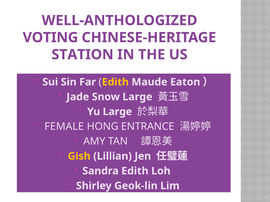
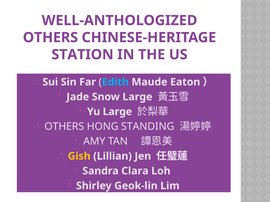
VOTING at (50, 38): VOTING -> OTHERS
Edith at (115, 82) colour: yellow -> light blue
FEMALE at (64, 127): FEMALE -> OTHERS
ENTRANCE: ENTRANCE -> STANDING
Sandra Edith: Edith -> Clara
